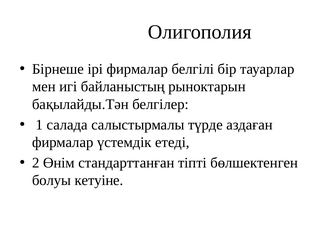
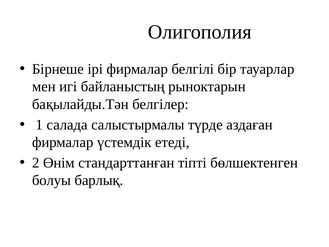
кетуіне: кетуіне -> барлық
